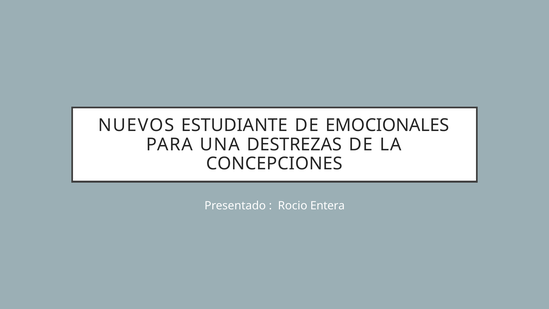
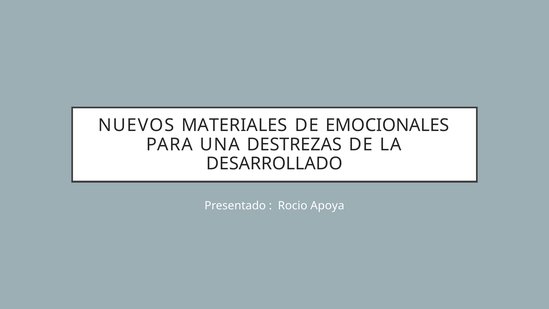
ESTUDIANTE: ESTUDIANTE -> MATERIALES
CONCEPCIONES: CONCEPCIONES -> DESARROLLADO
Entera: Entera -> Apoya
